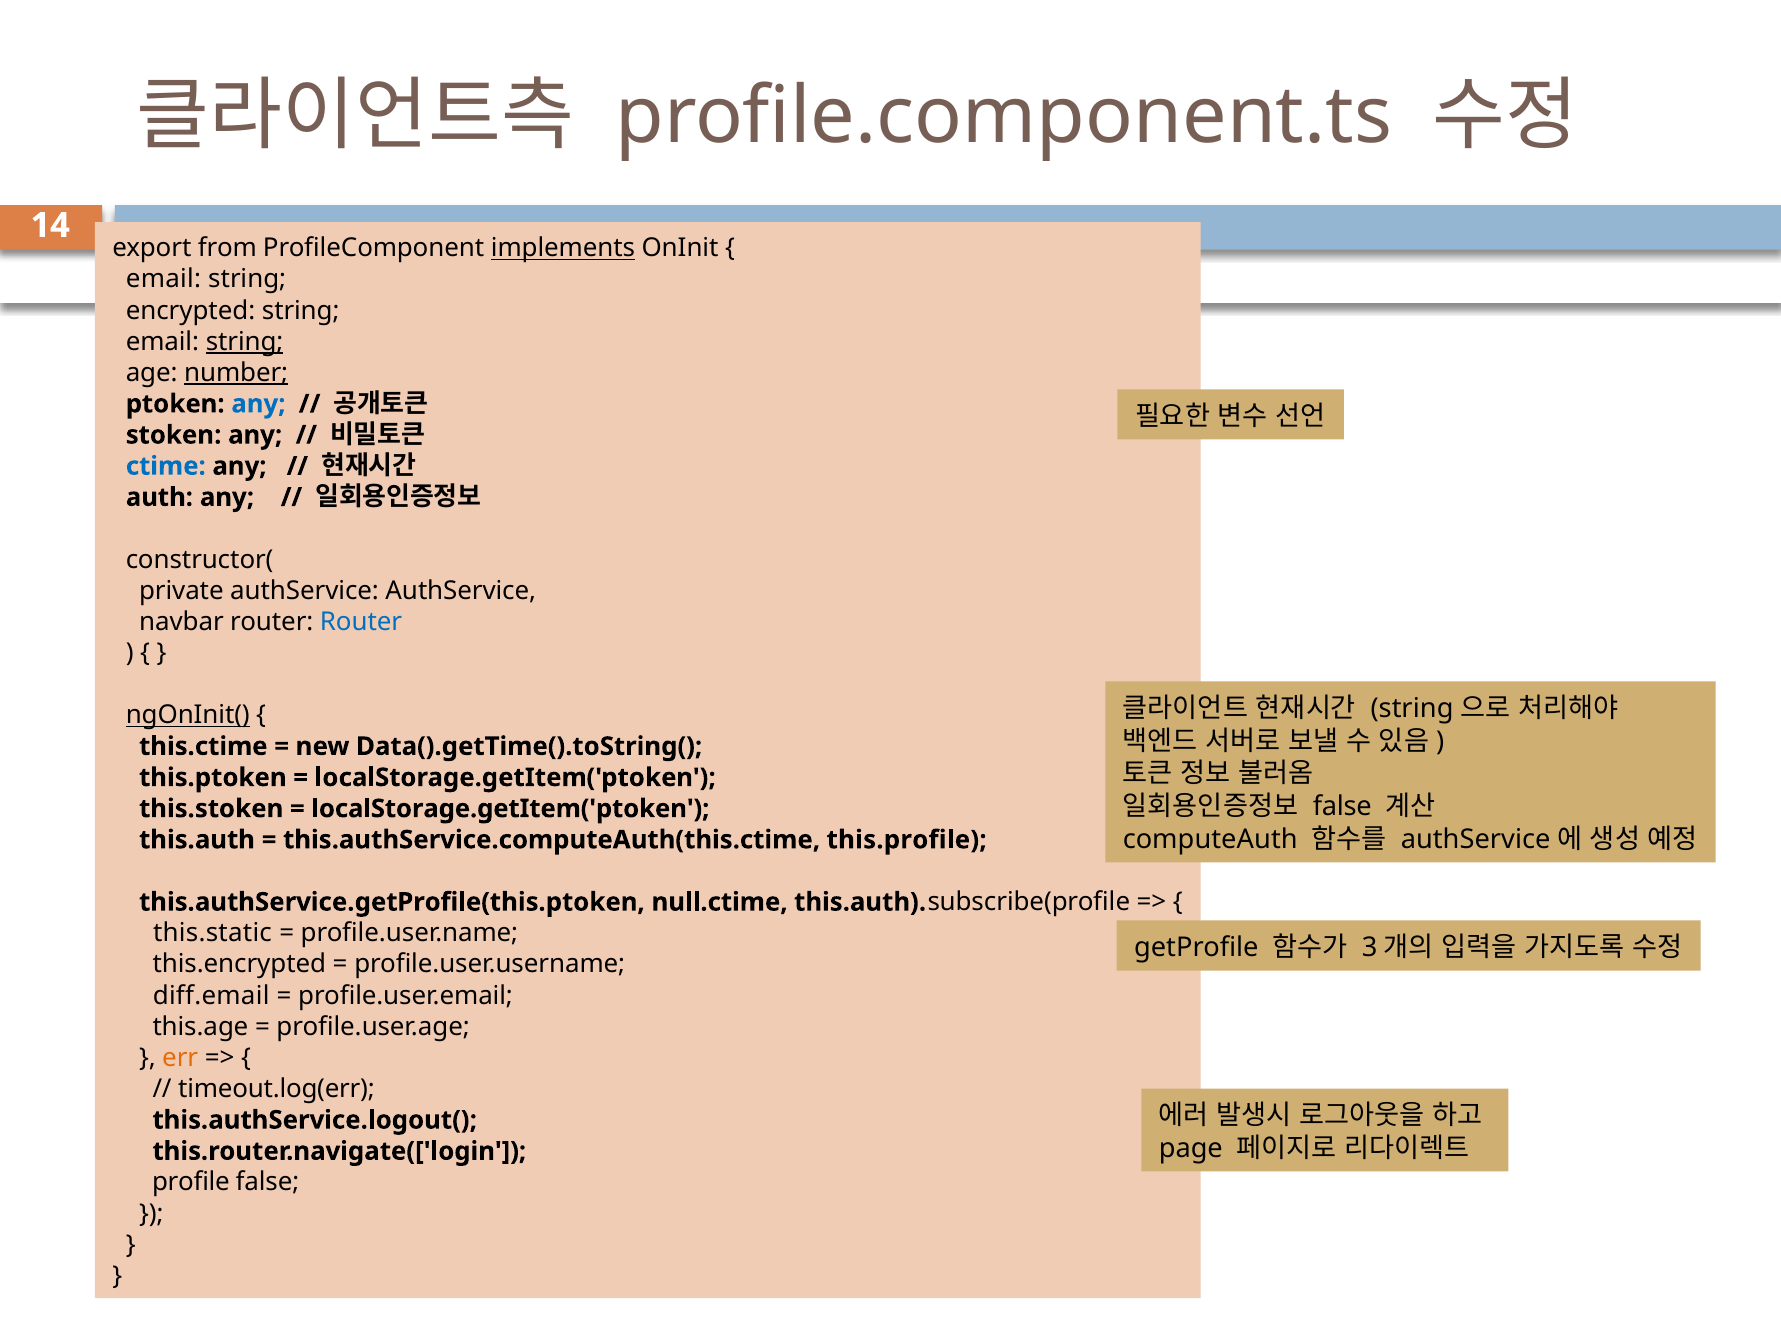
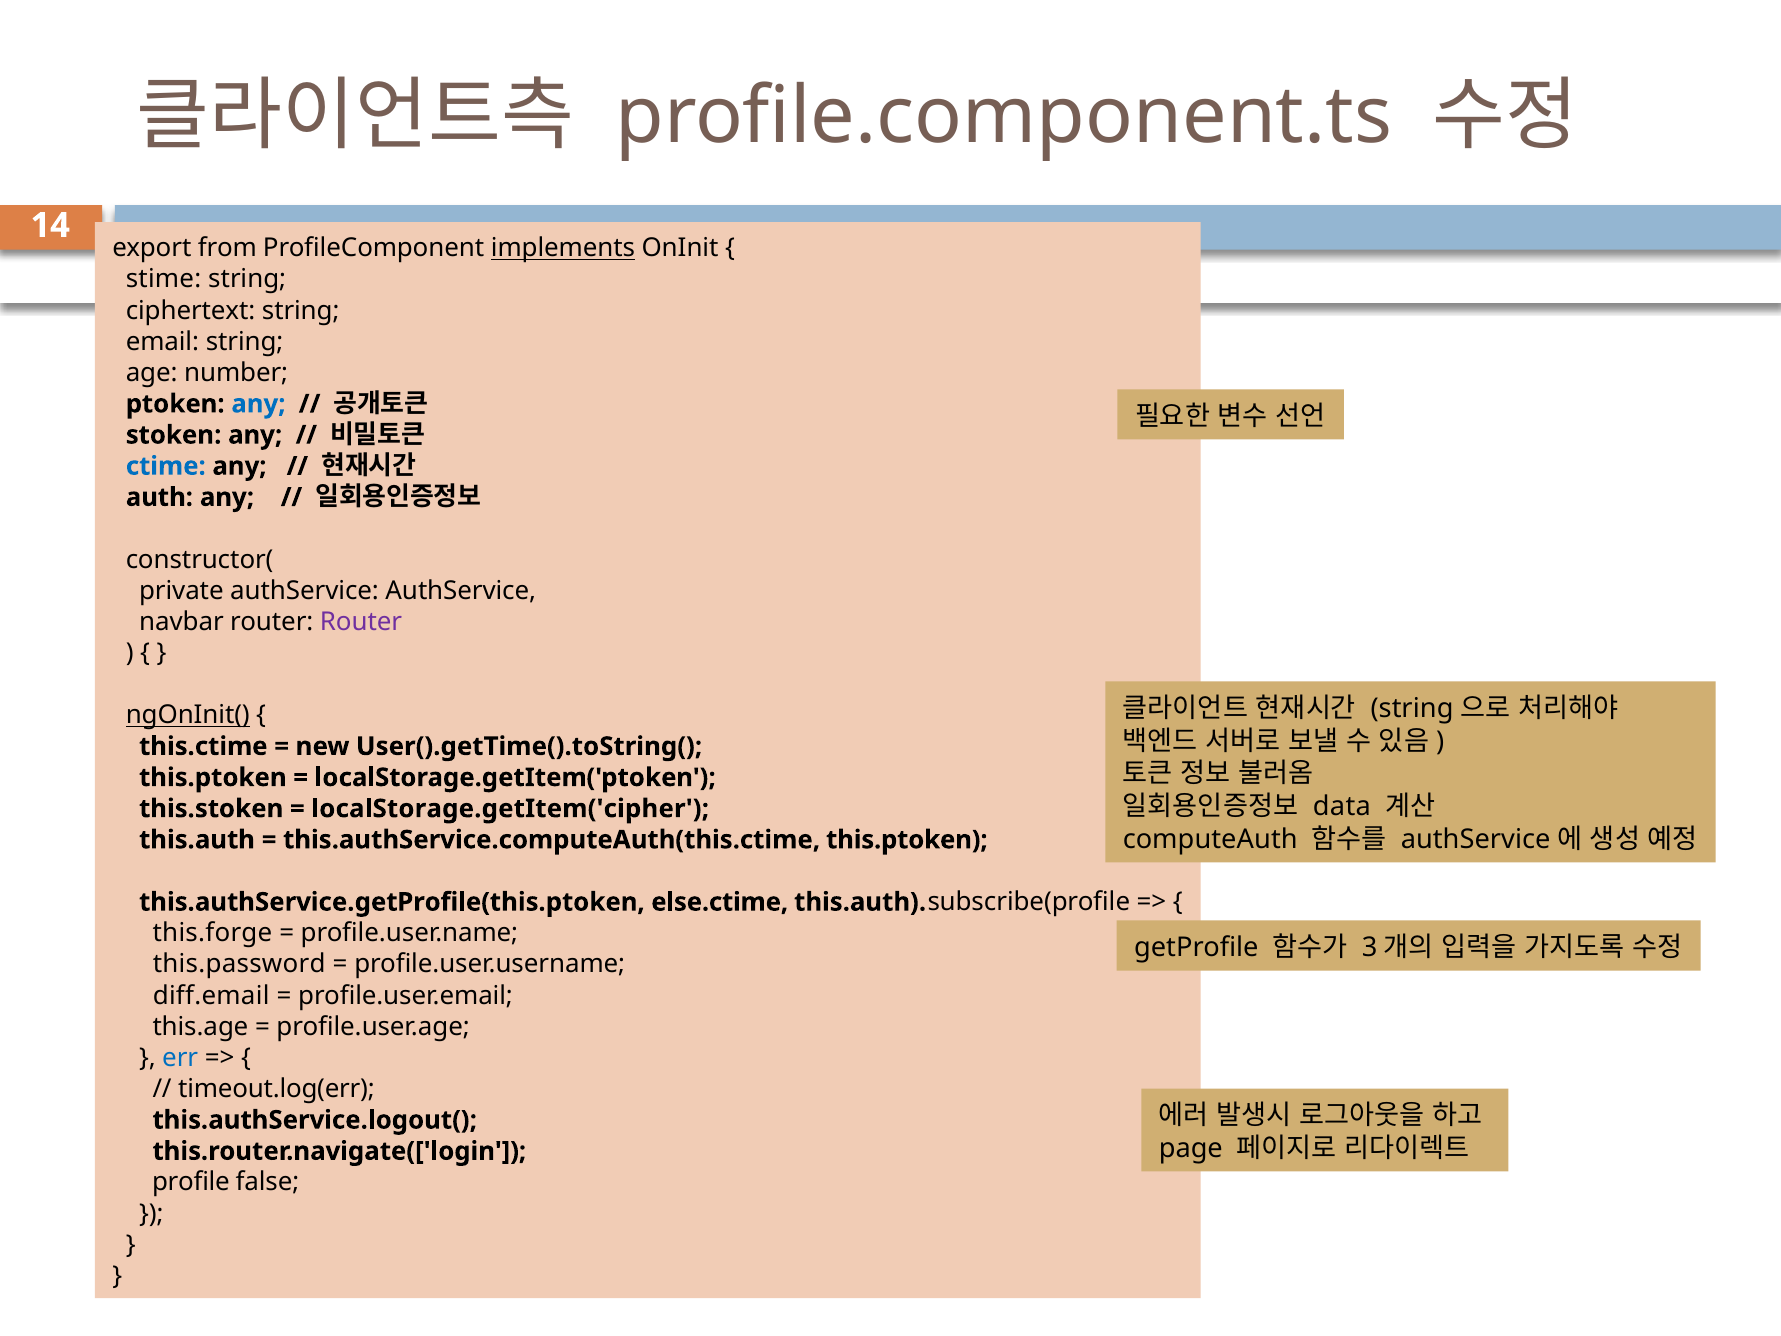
email at (164, 279): email -> stime
encrypted: encrypted -> ciphertext
string at (245, 342) underline: present -> none
number underline: present -> none
Router at (361, 622) colour: blue -> purple
Data().getTime().toString(: Data().getTime().toString( -> User().getTime().toString(
false at (1342, 806): false -> data
localStorage.getItem('ptoken at (510, 809): localStorage.getItem('ptoken -> localStorage.getItem('cipher
this.authService.computeAuth(this.ctime this.profile: this.profile -> this.ptoken
null.ctime: null.ctime -> else.ctime
this.static: this.static -> this.forge
this.encrypted: this.encrypted -> this.password
err colour: orange -> blue
